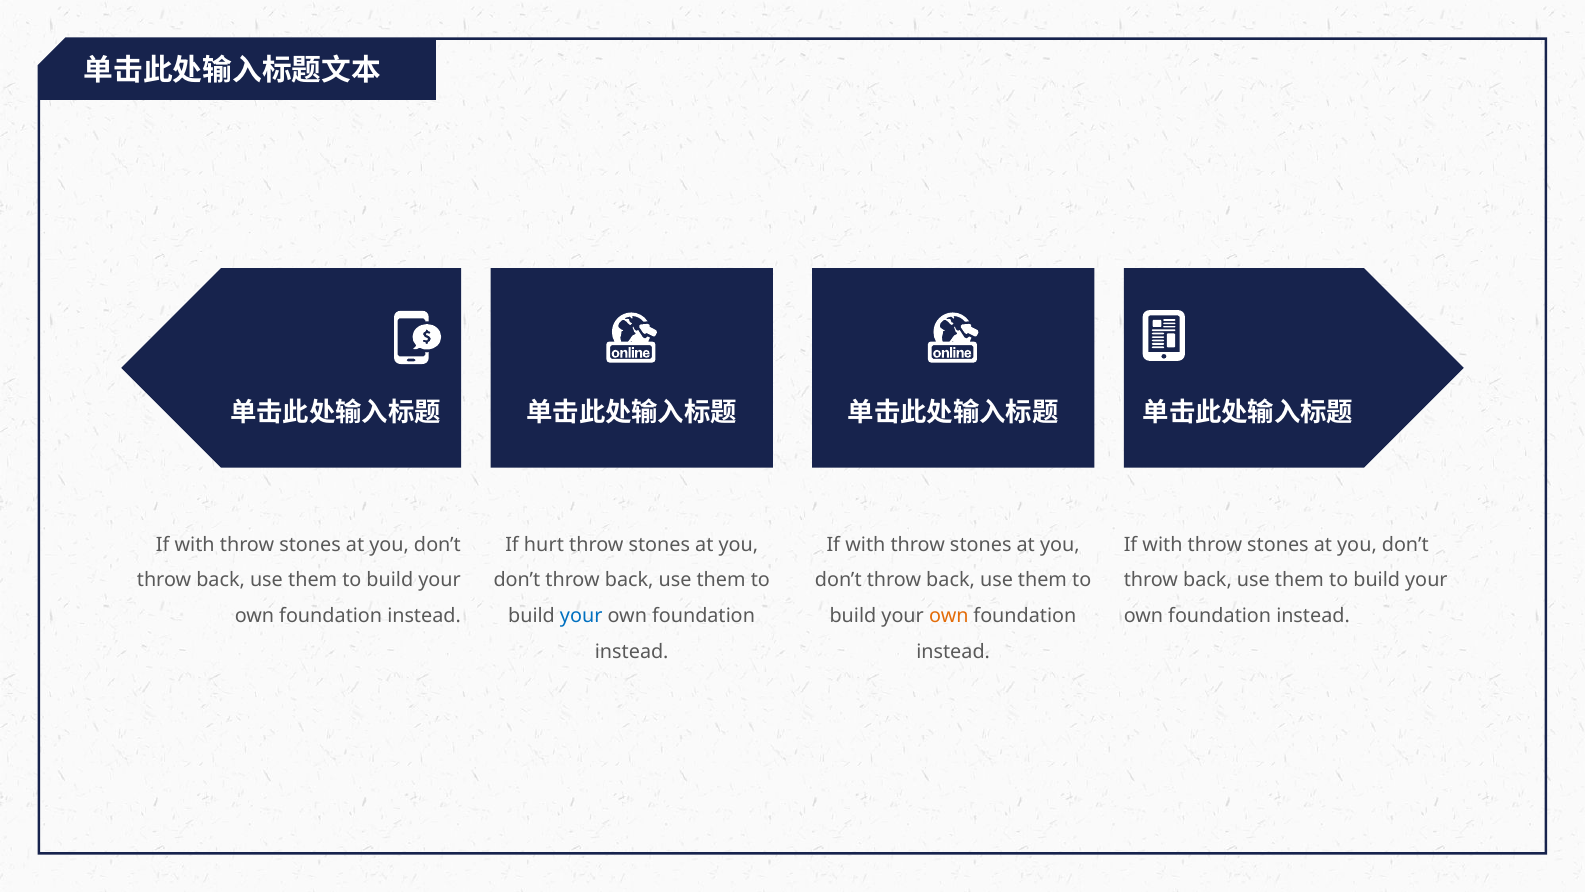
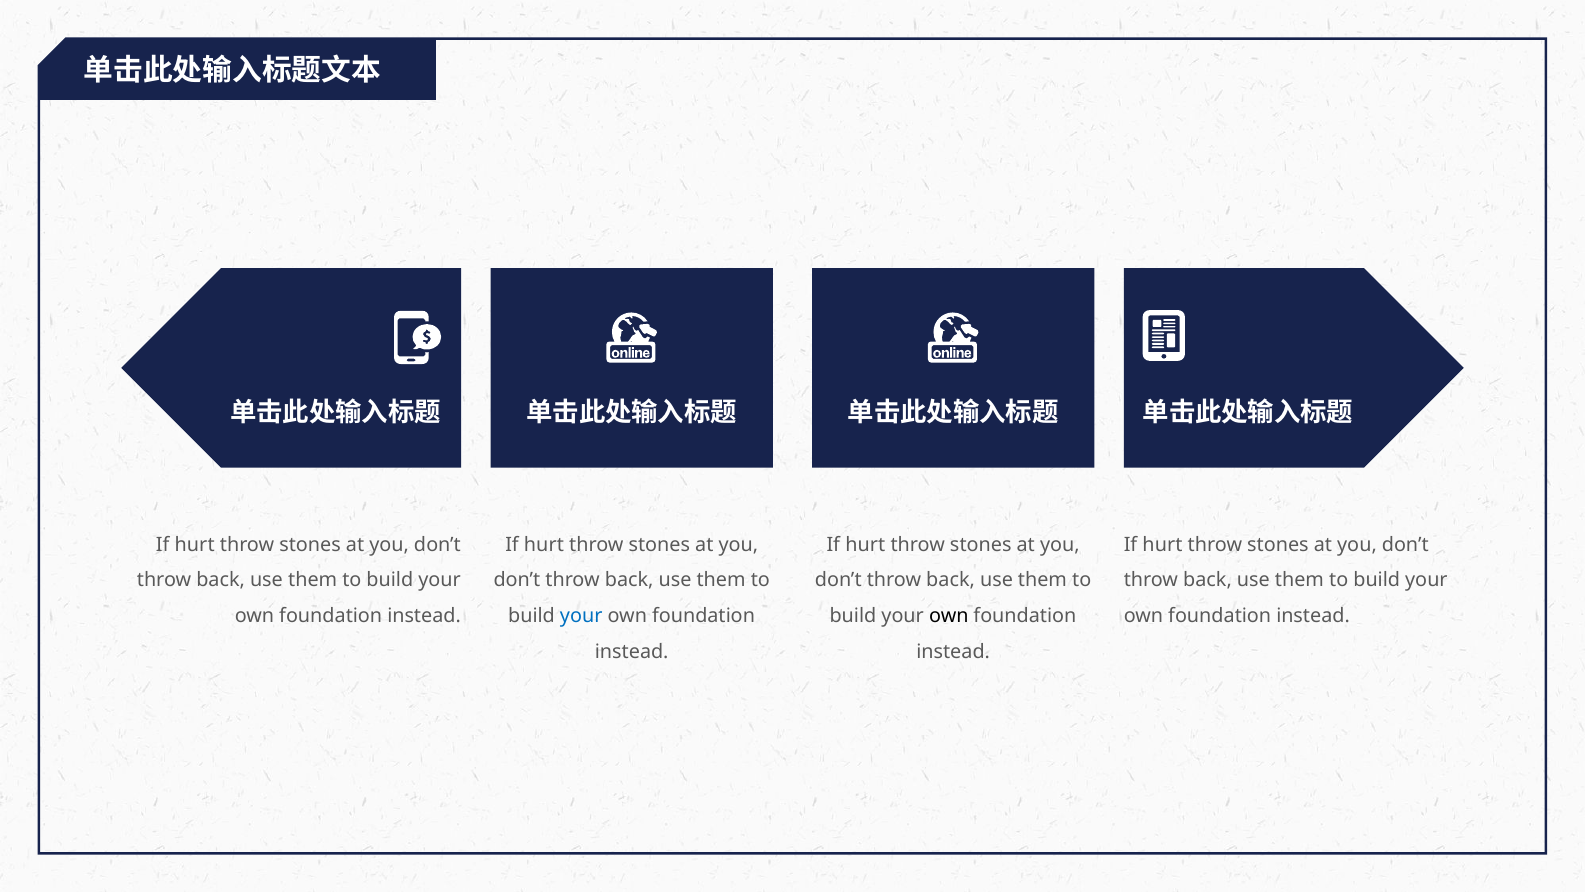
with at (195, 544): with -> hurt
with at (865, 544): with -> hurt
with at (1162, 544): with -> hurt
own at (949, 616) colour: orange -> black
